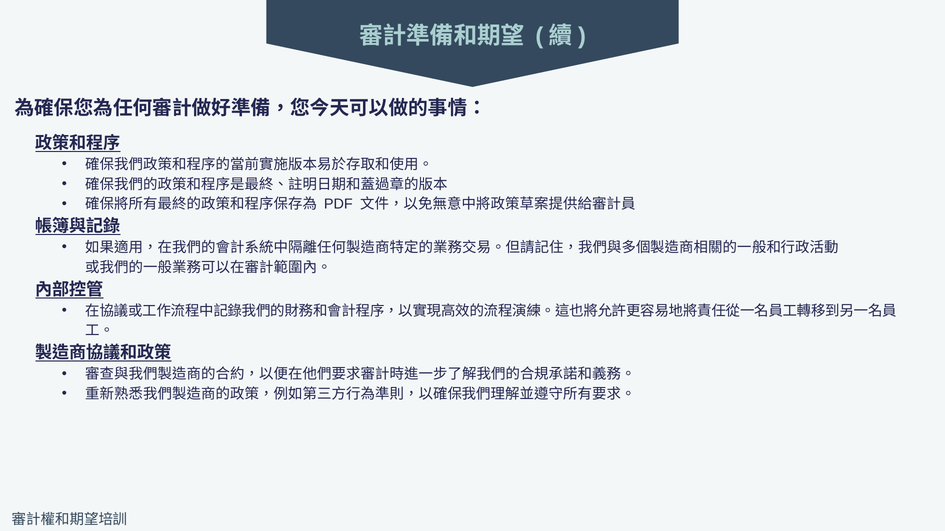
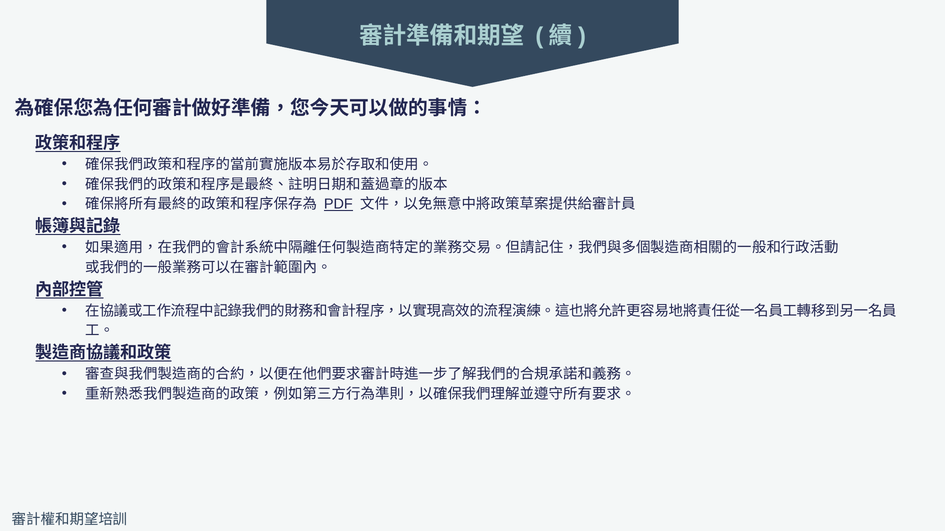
PDF underline: none -> present
